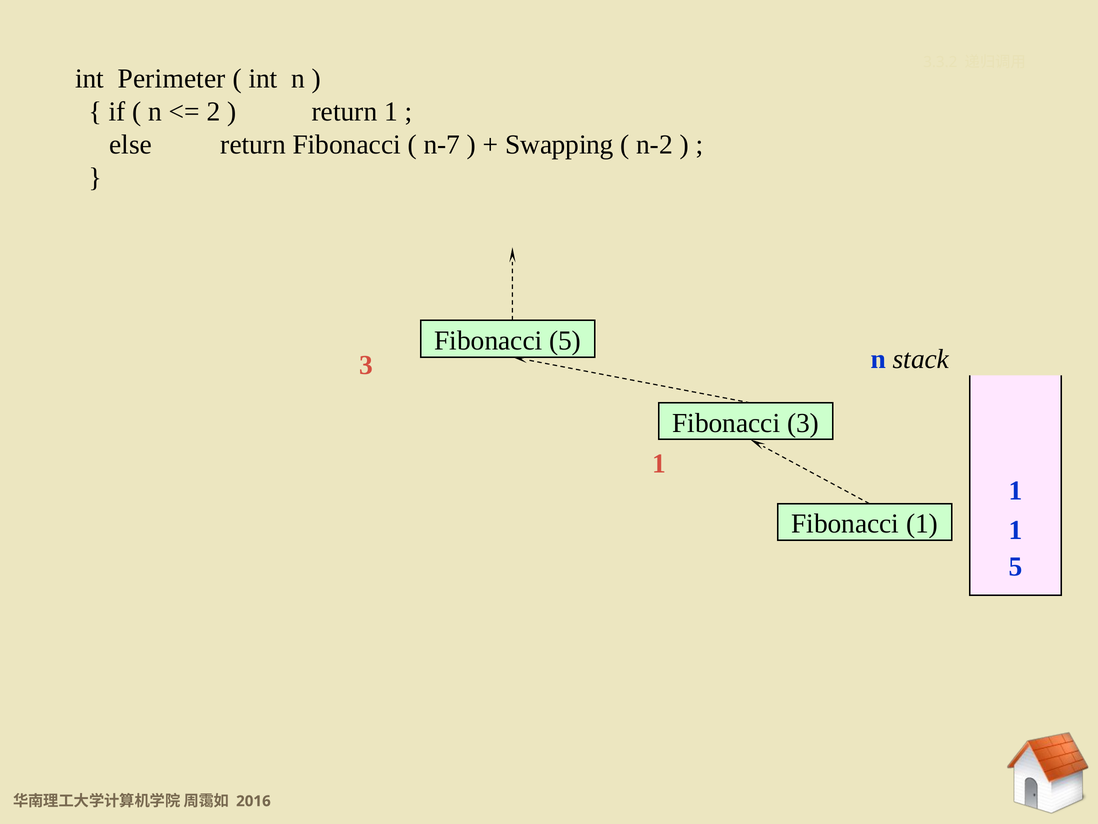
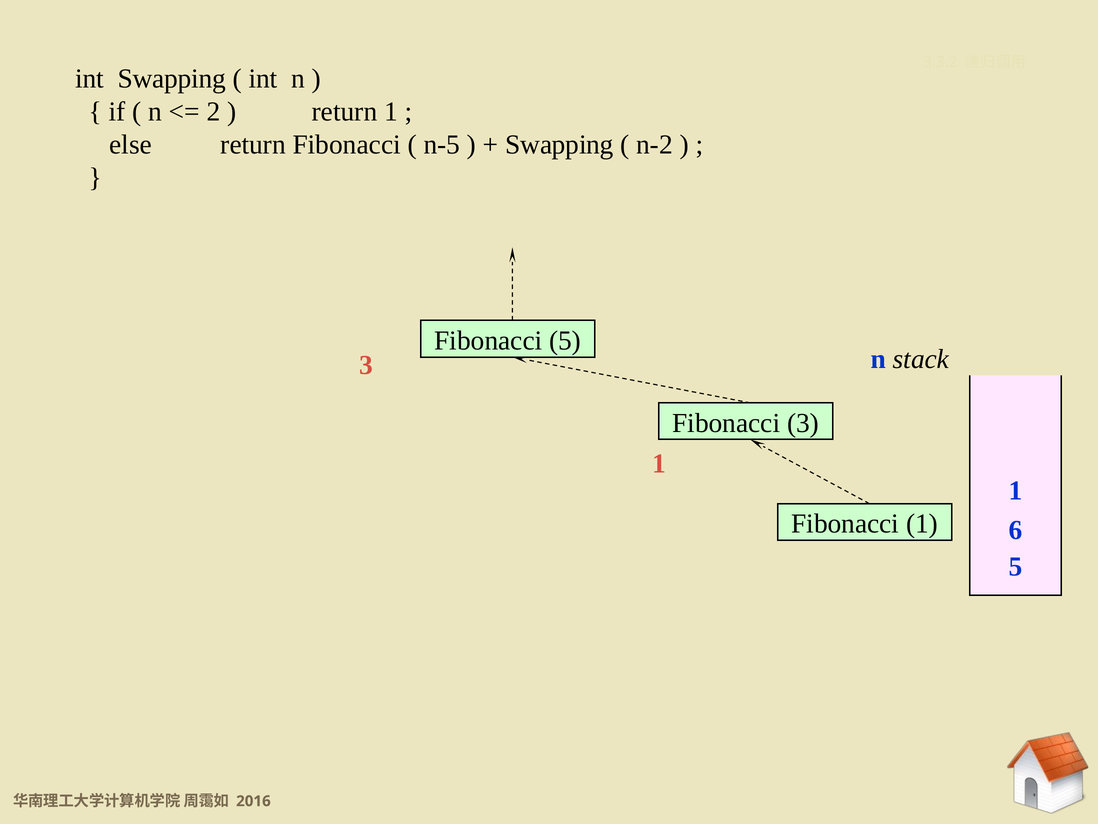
int Perimeter: Perimeter -> Swapping
n-7: n-7 -> n-5
1 at (1016, 530): 1 -> 6
